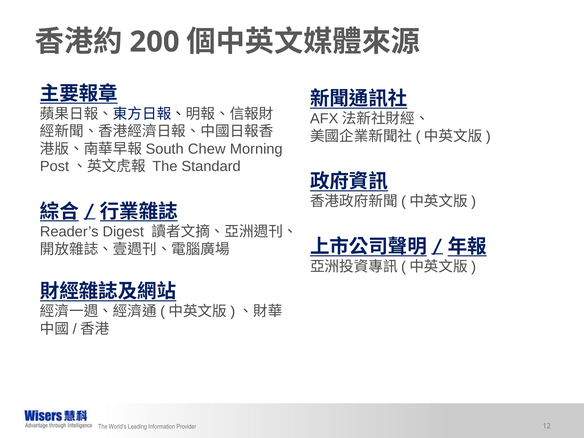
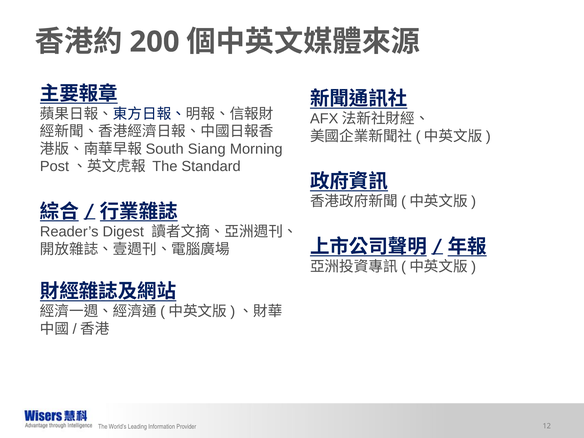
Chew: Chew -> Siang
